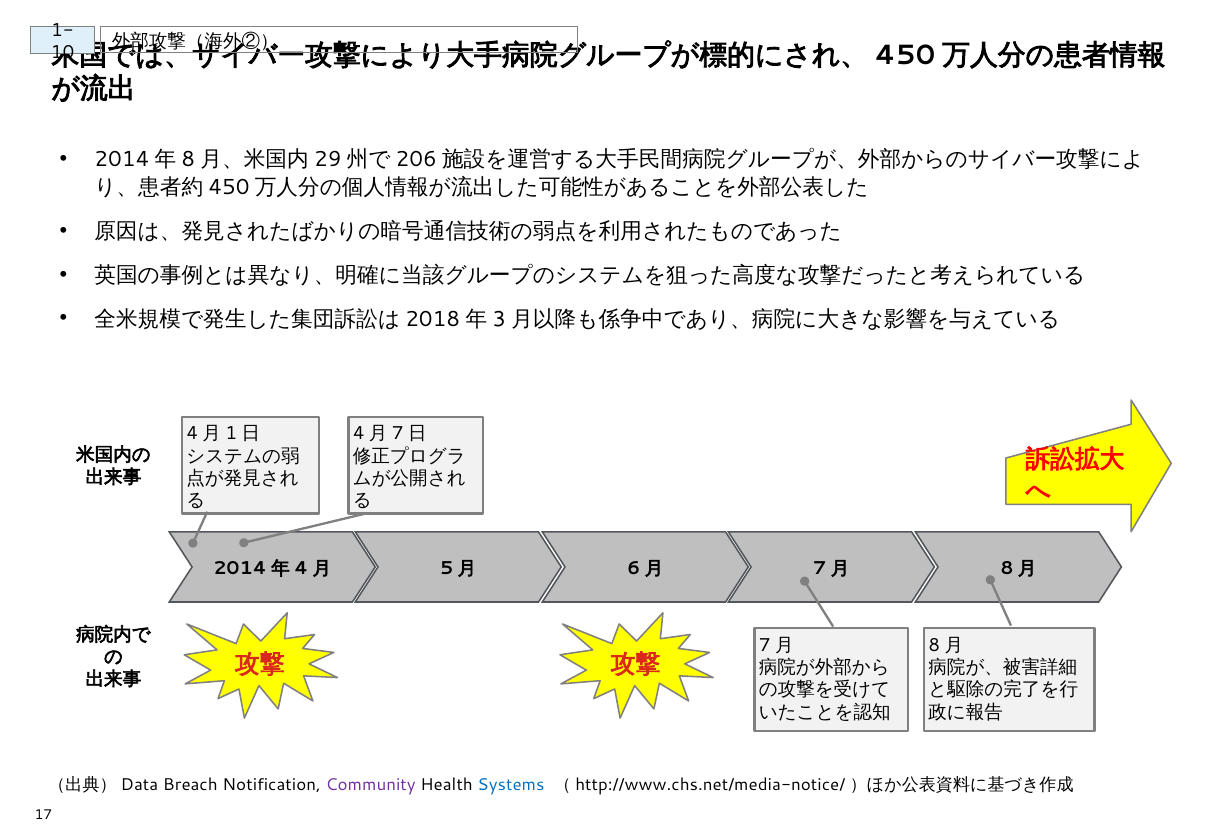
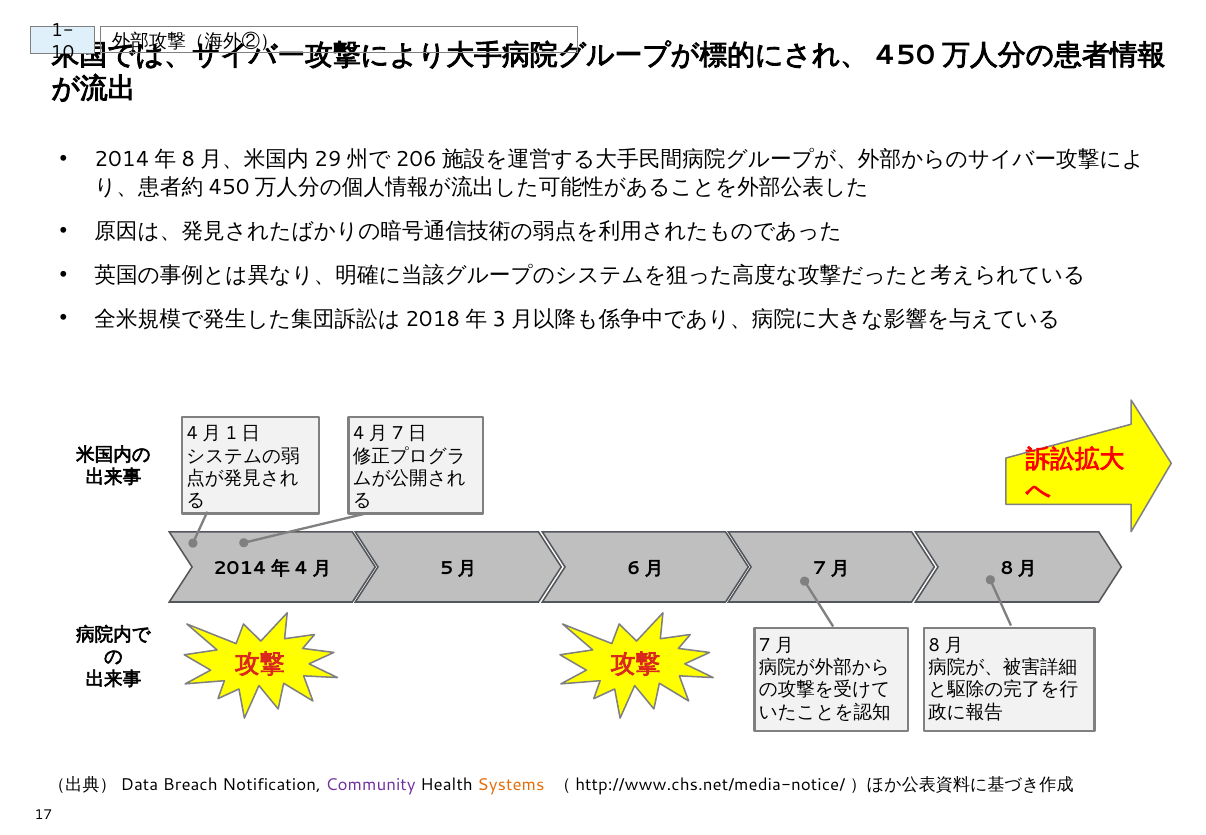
Systems colour: blue -> orange
